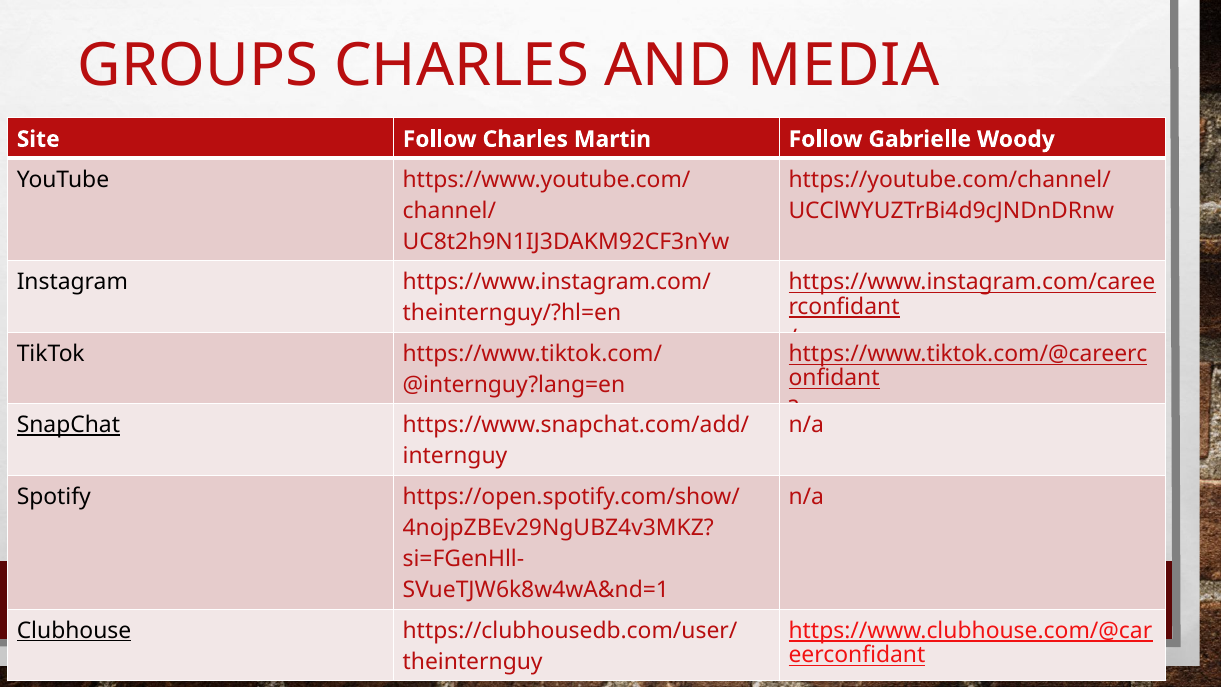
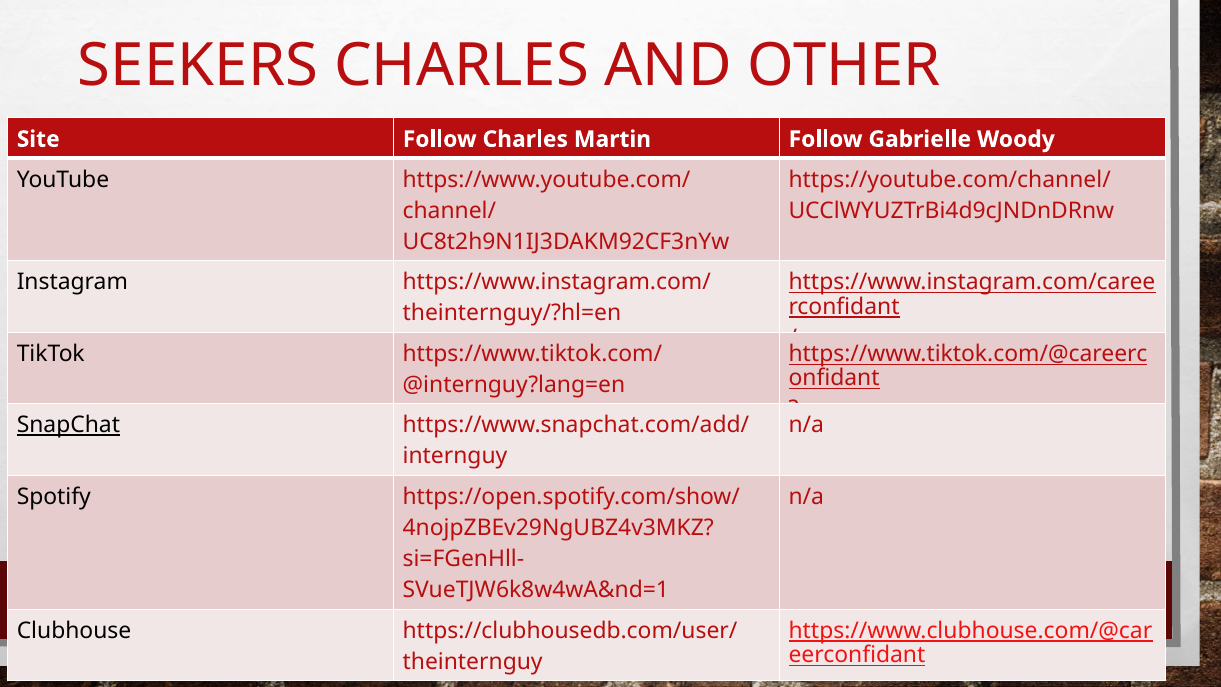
GROUPS: GROUPS -> SEEKERS
MEDIA: MEDIA -> OTHER
Clubhouse underline: present -> none
